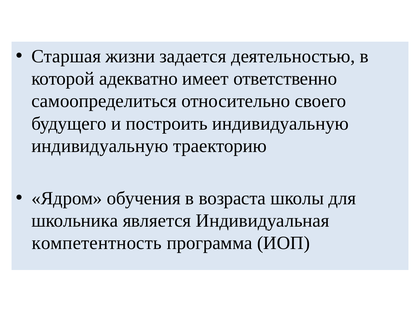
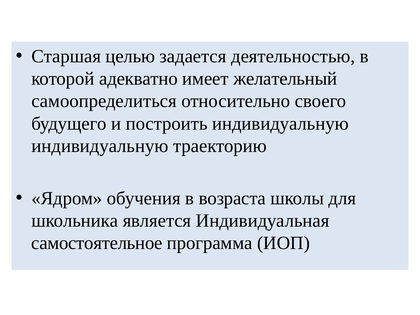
жизни: жизни -> целью
ответственно: ответственно -> желательный
компетентность: компетентность -> самостоятельное
